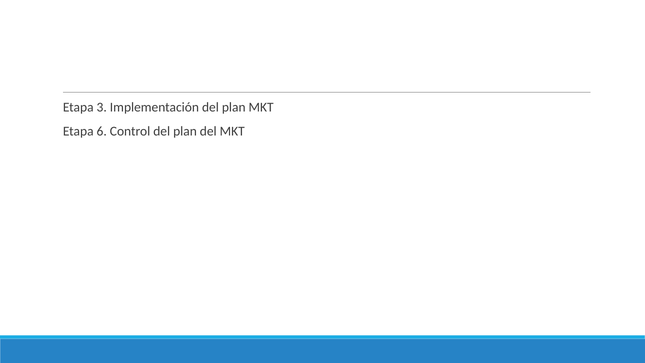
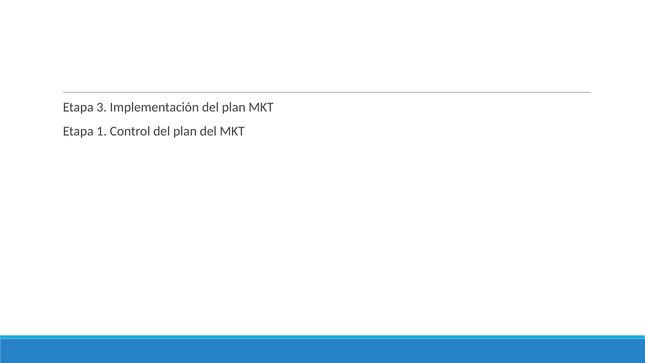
6: 6 -> 1
